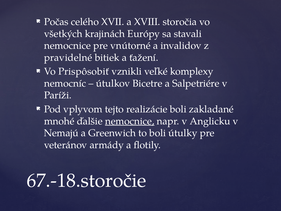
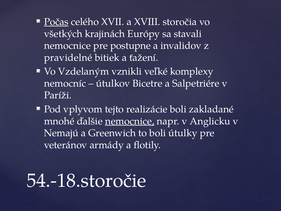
Počas underline: none -> present
vnútorné: vnútorné -> postupne
Prispôsobiť: Prispôsobiť -> Vzdelaným
67.-18.storočie: 67.-18.storočie -> 54.-18.storočie
